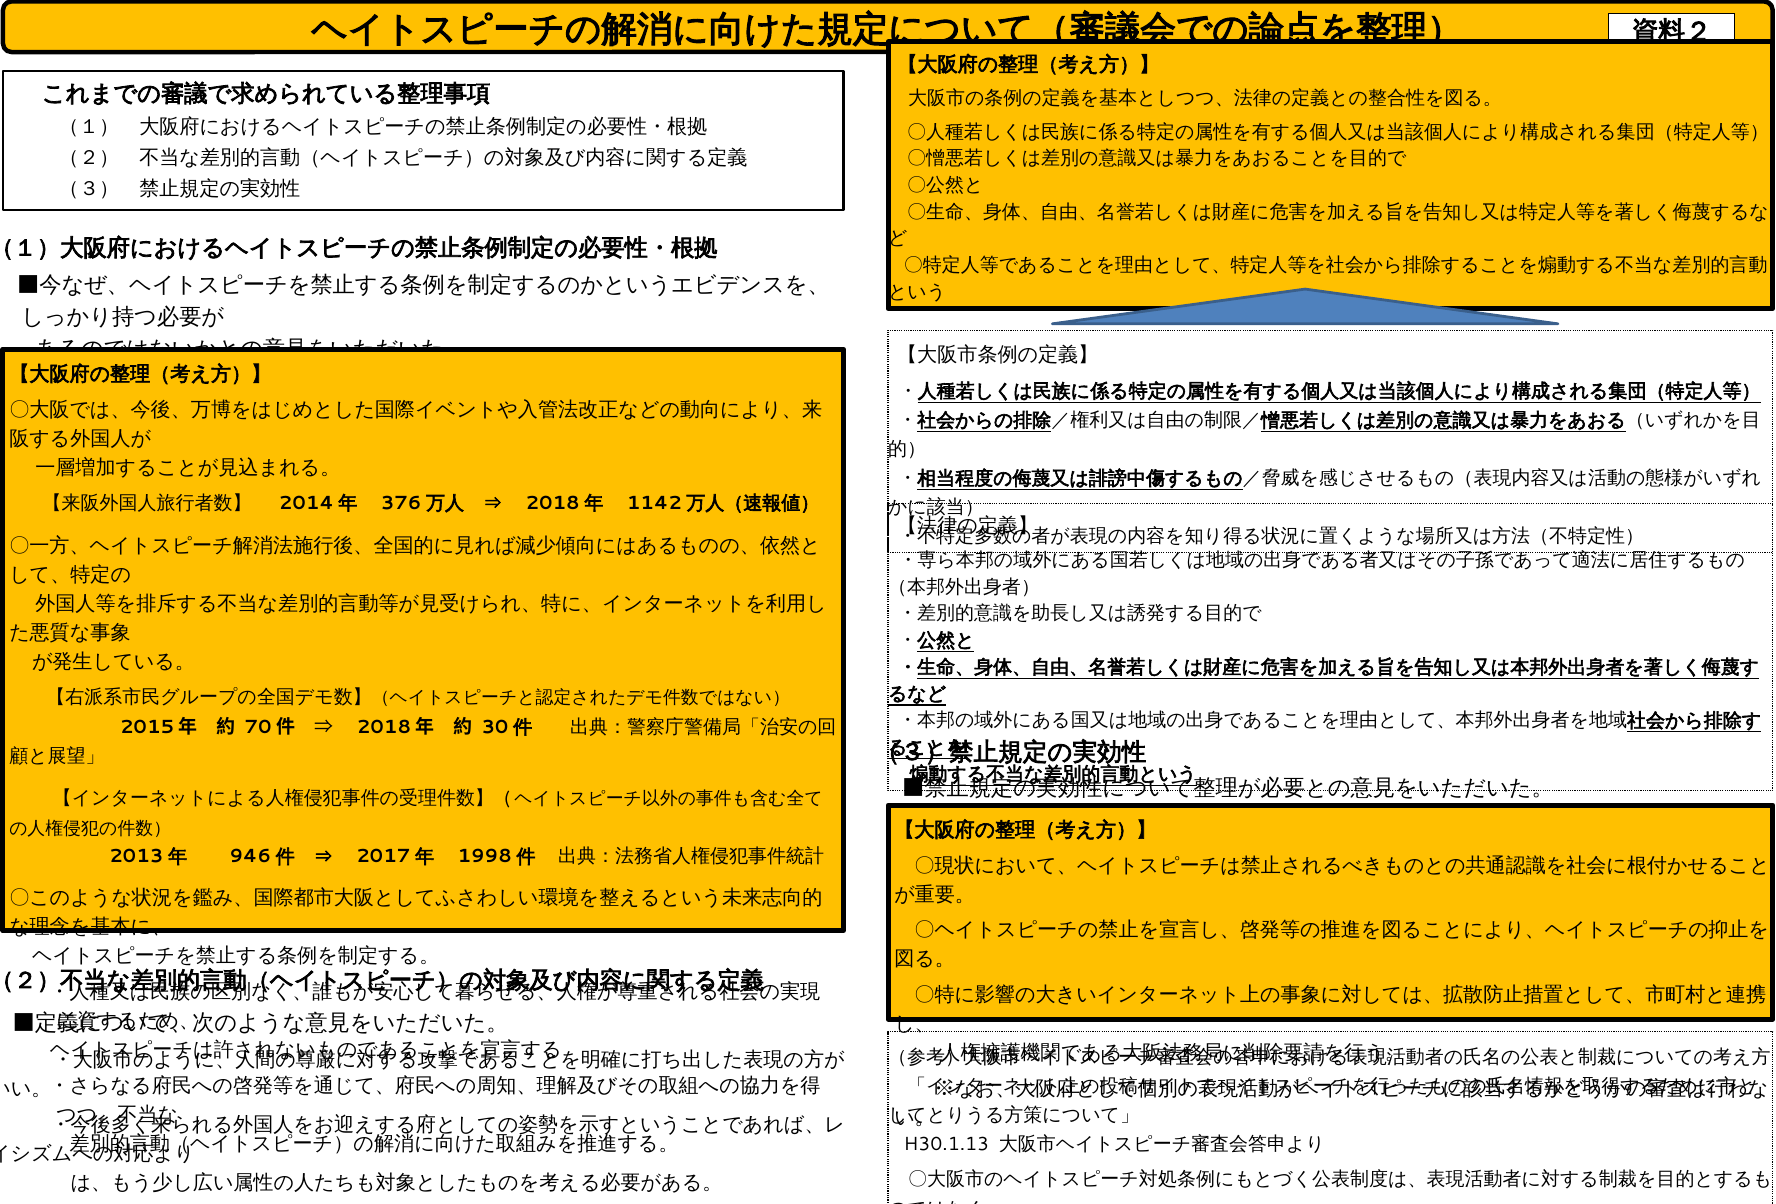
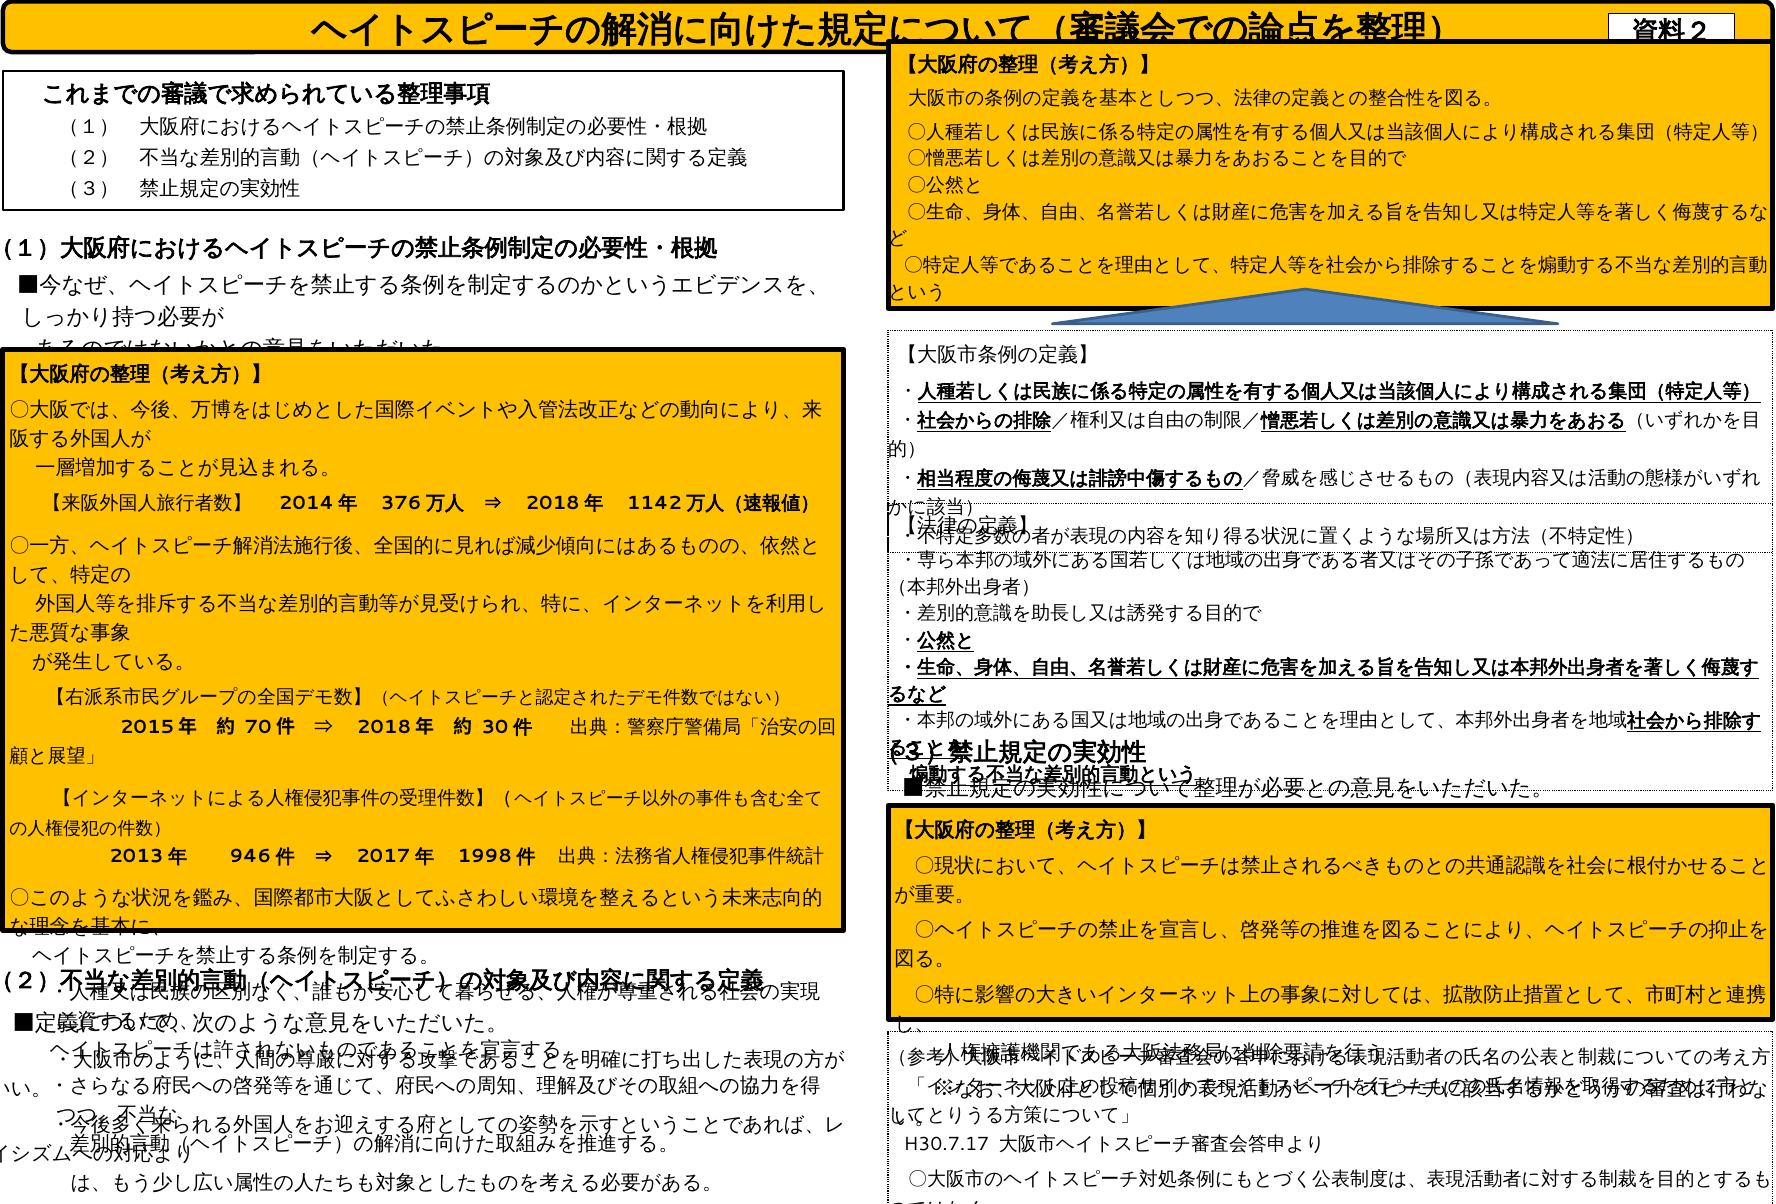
H30.1.13: H30.1.13 -> H30.7.17
